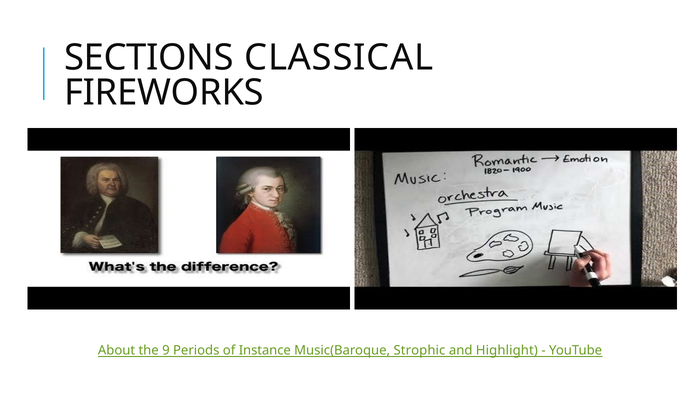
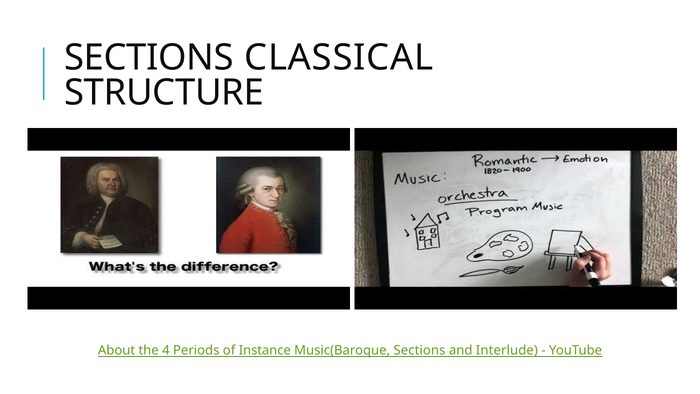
FIREWORKS: FIREWORKS -> STRUCTURE
9: 9 -> 4
Music(Baroque Strophic: Strophic -> Sections
Highlight: Highlight -> Interlude
